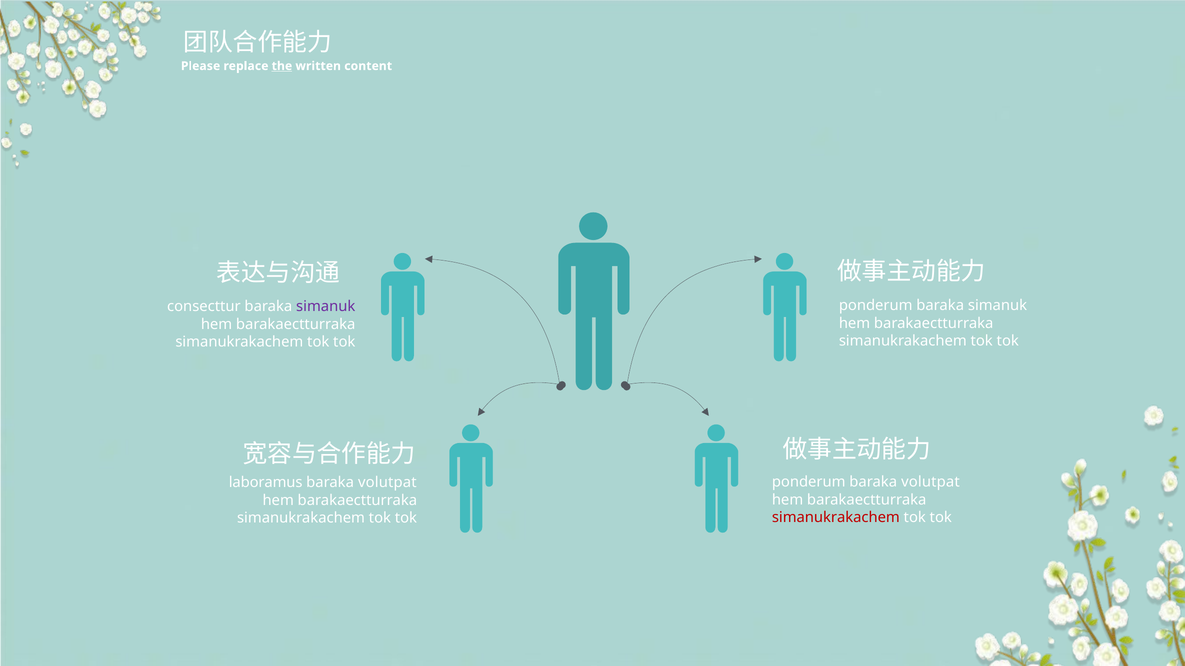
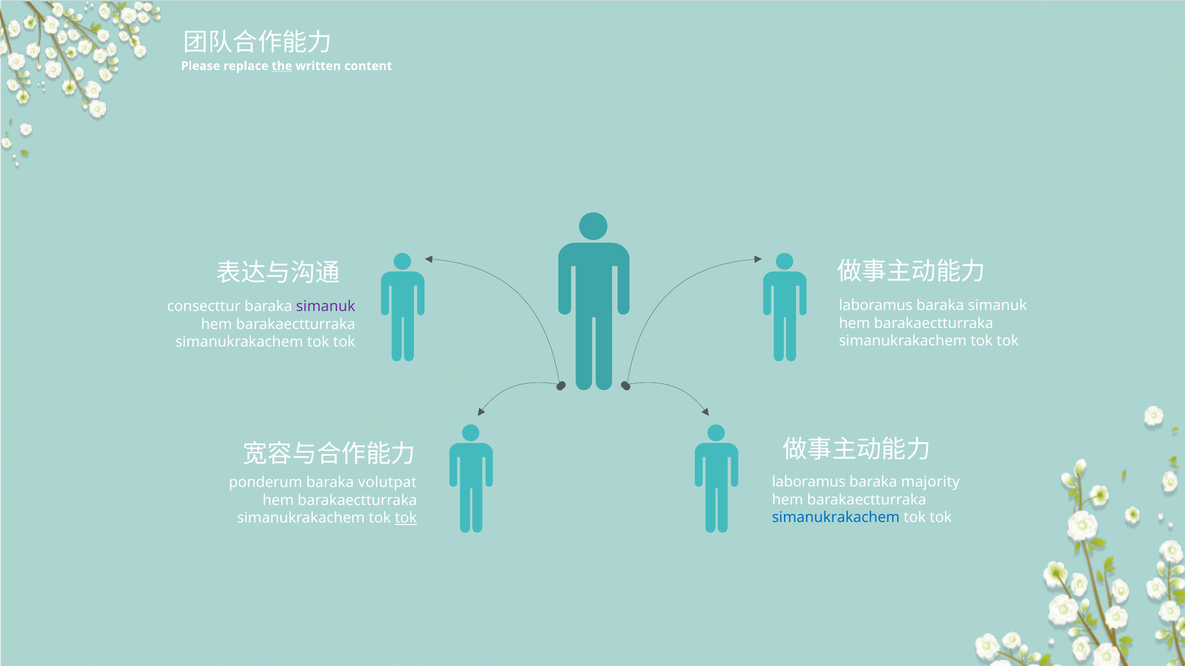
ponderum at (876, 306): ponderum -> laboramus
ponderum at (809, 482): ponderum -> laboramus
volutpat at (930, 482): volutpat -> majority
laboramus: laboramus -> ponderum
simanukrakachem at (836, 518) colour: red -> blue
tok at (406, 518) underline: none -> present
